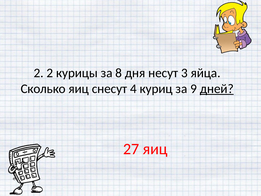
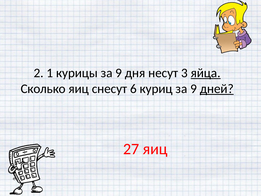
2 2: 2 -> 1
курицы за 8: 8 -> 9
яйца underline: none -> present
4: 4 -> 6
